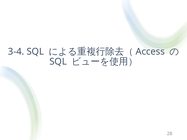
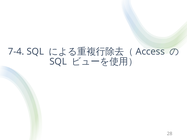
3-4: 3-4 -> 7-4
